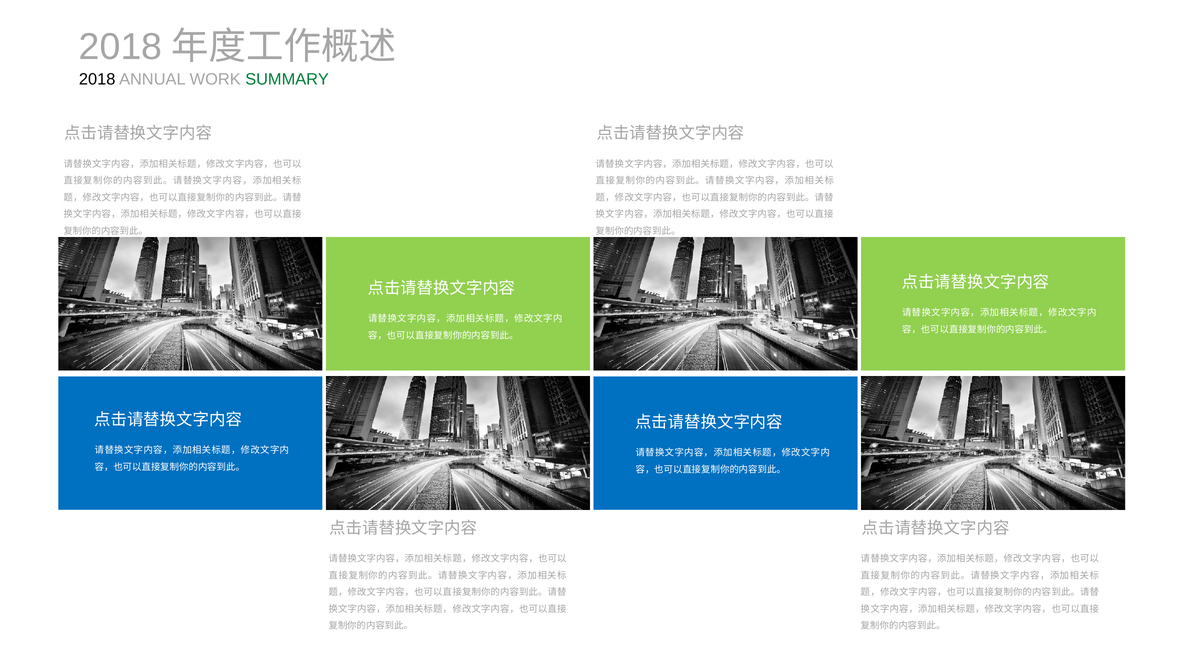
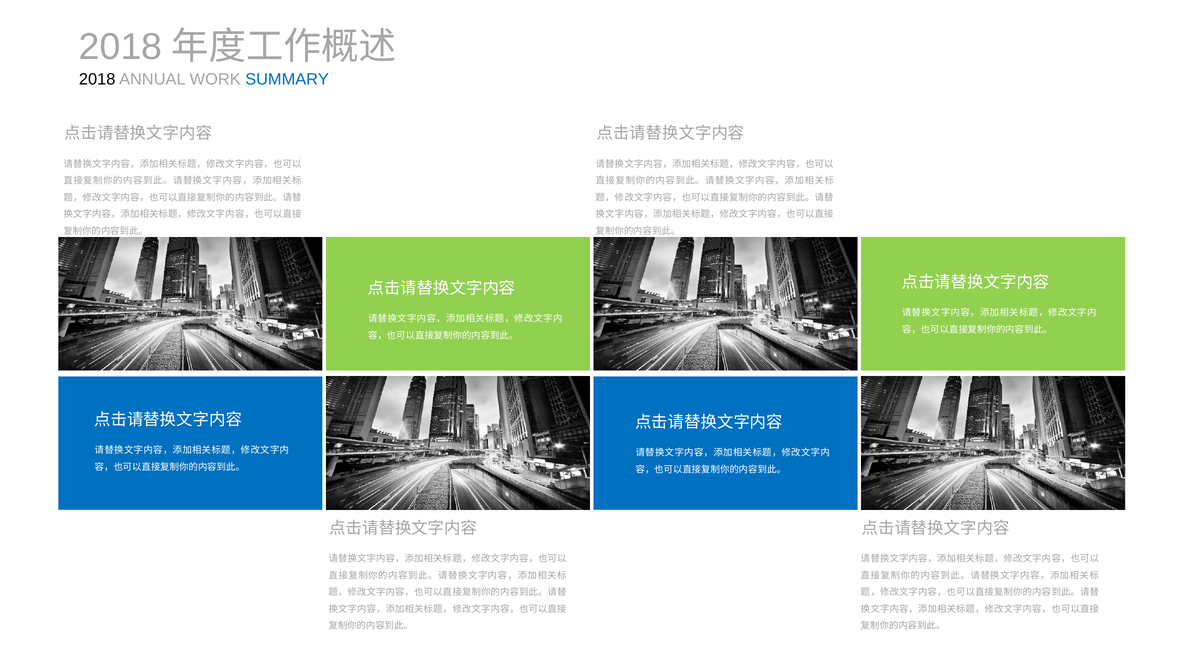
SUMMARY colour: green -> blue
